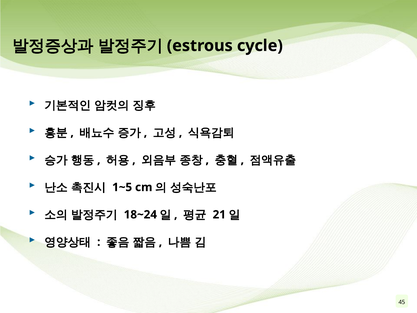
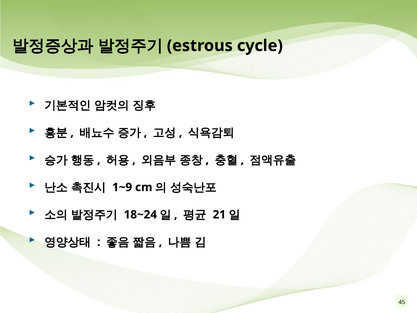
1~5: 1~5 -> 1~9
